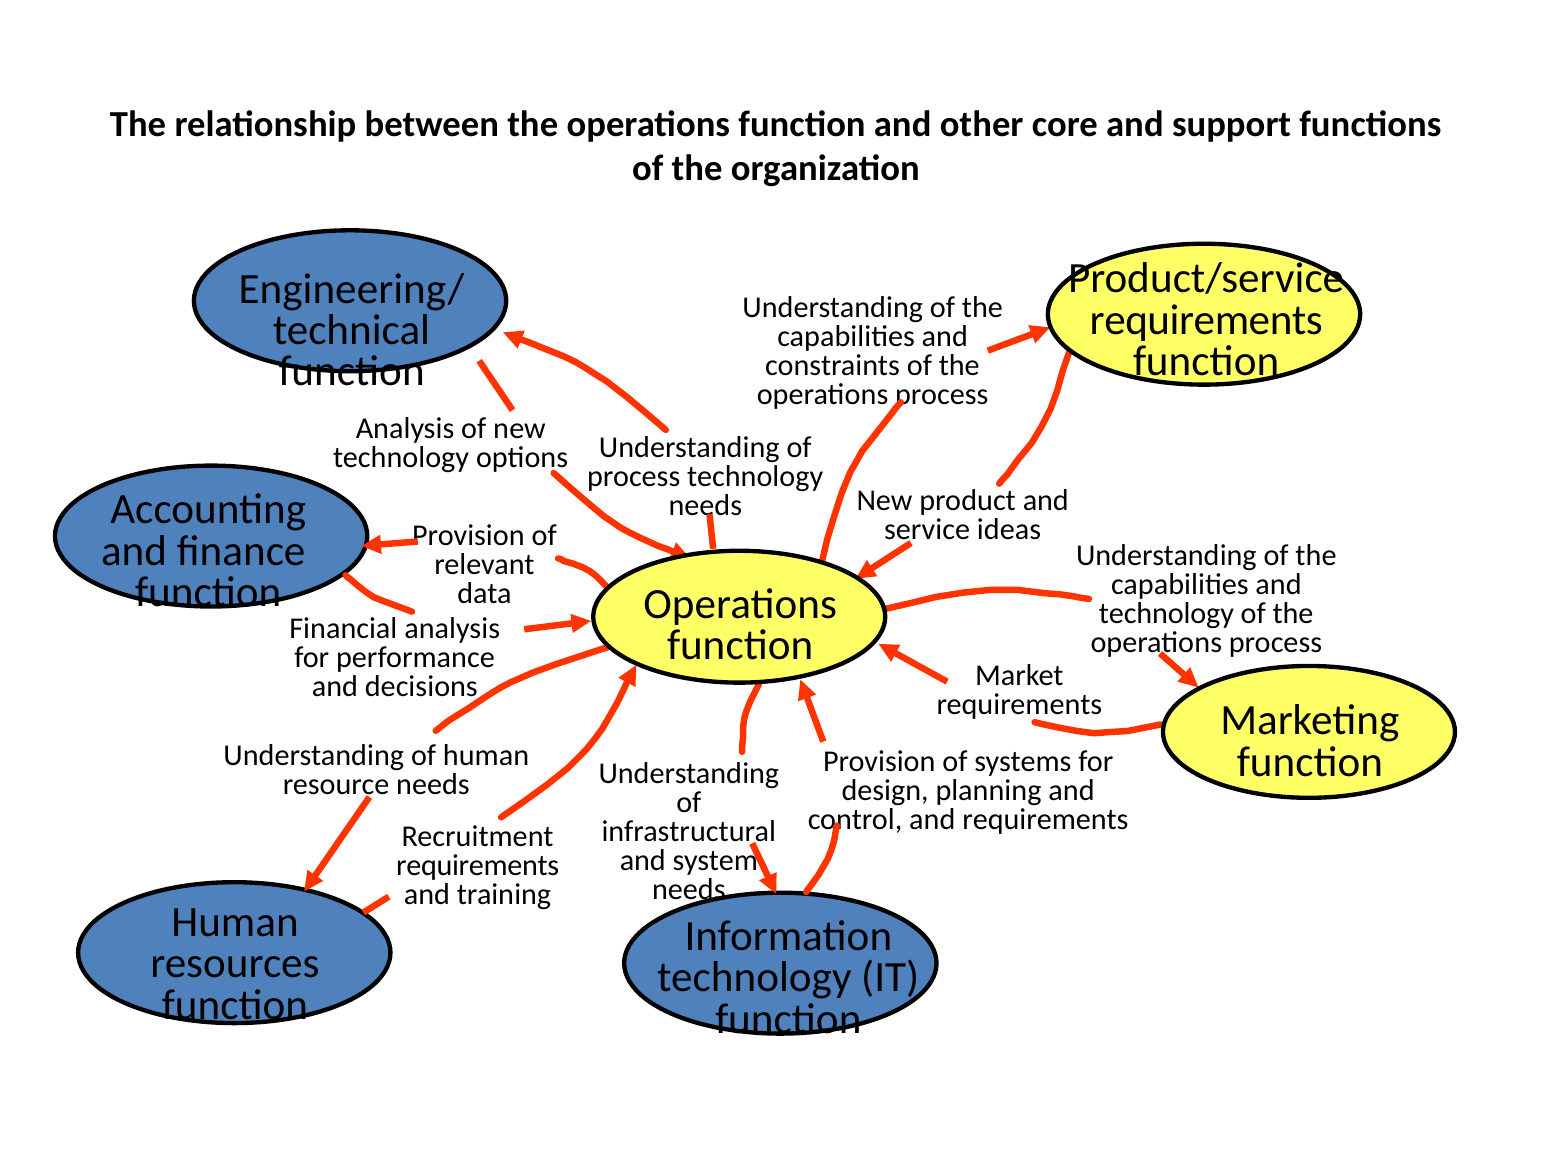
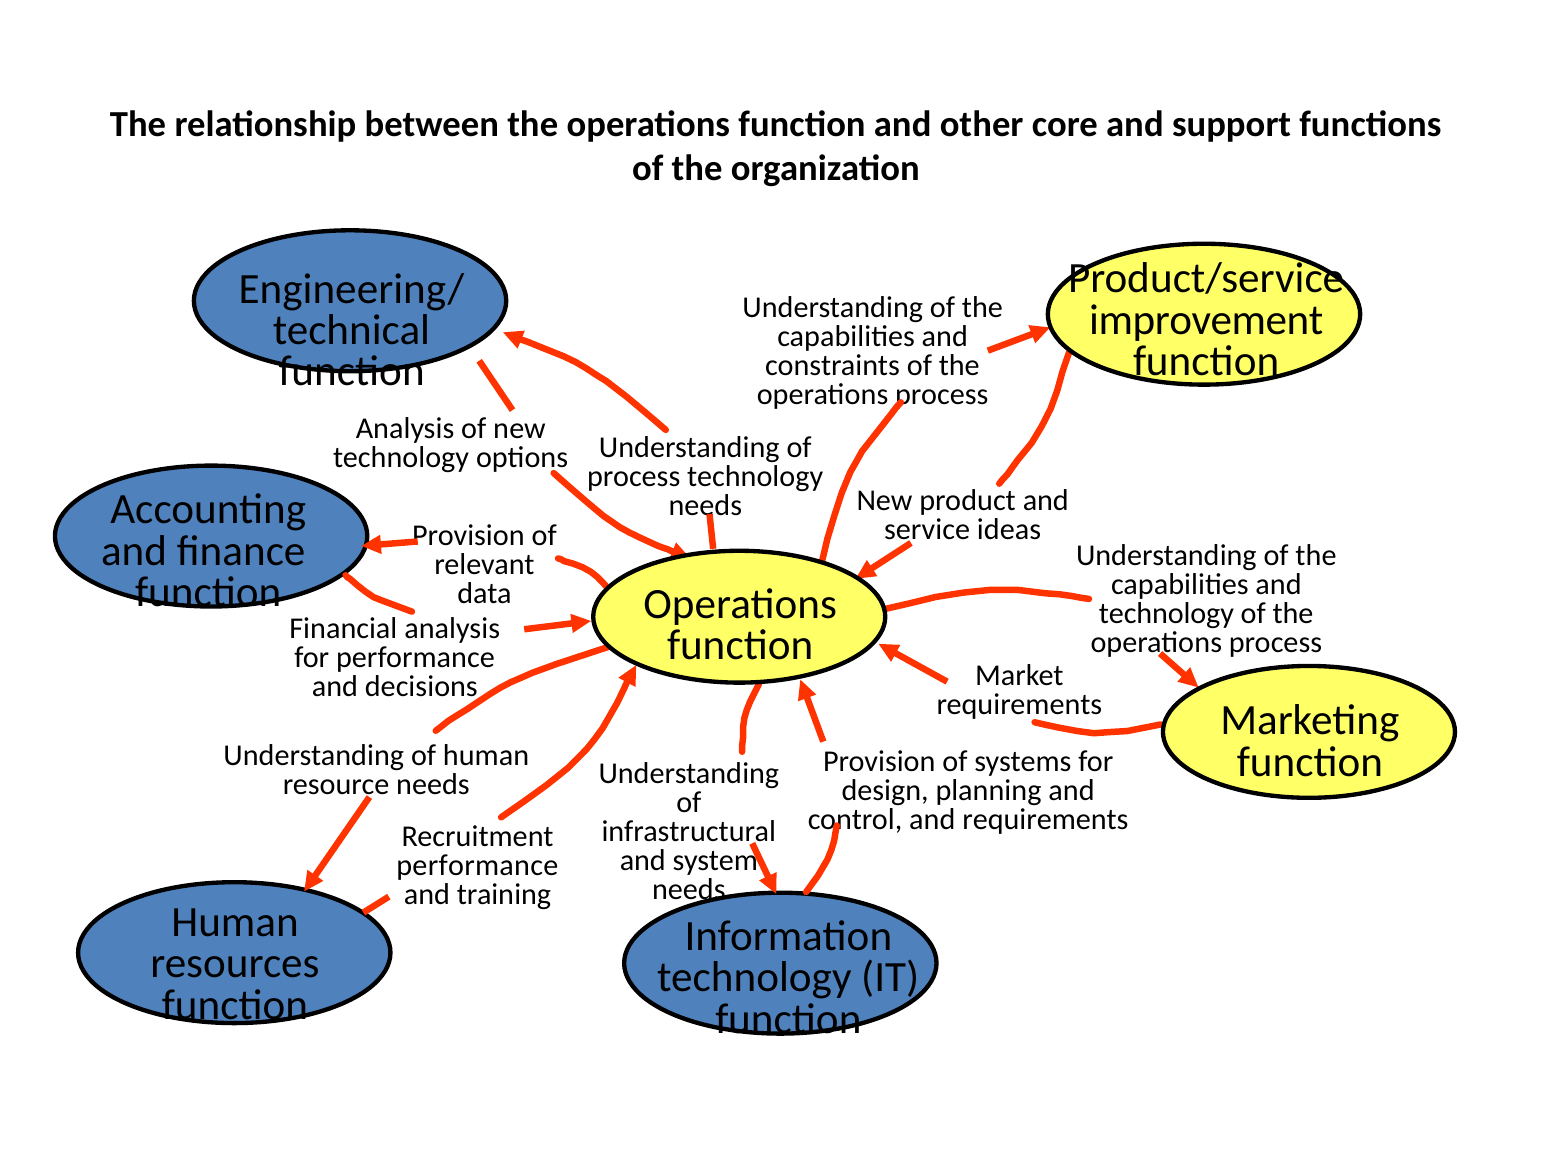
requirements at (1206, 320): requirements -> improvement
requirements at (478, 865): requirements -> performance
